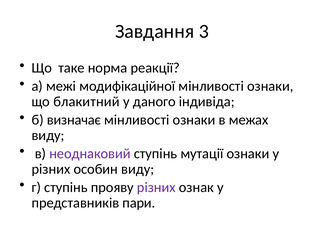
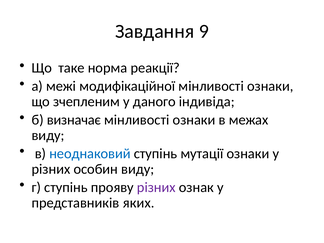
3: 3 -> 9
блакитний: блакитний -> зчепленим
неоднаковий colour: purple -> blue
пари: пари -> яких
